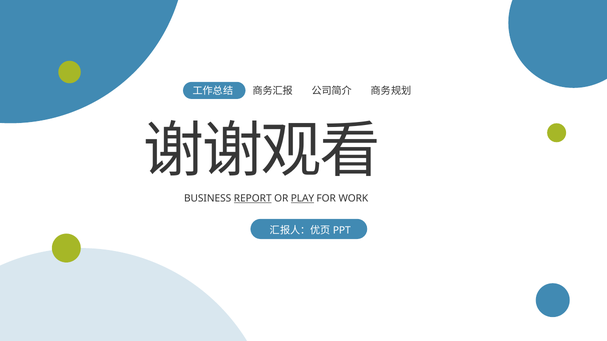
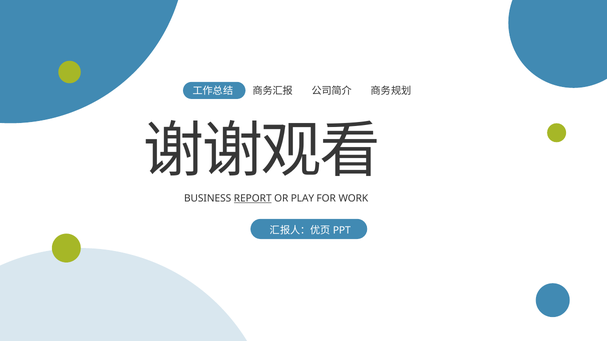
PLAY underline: present -> none
